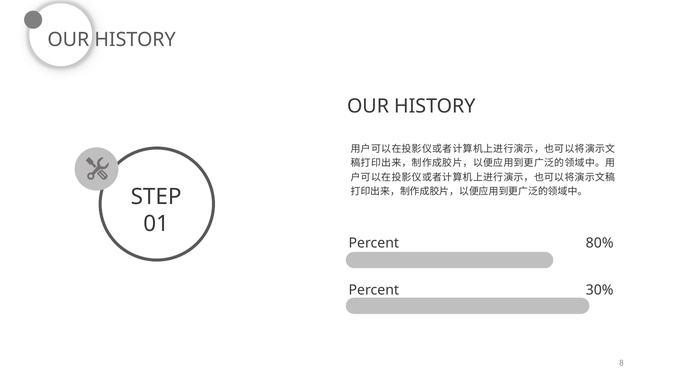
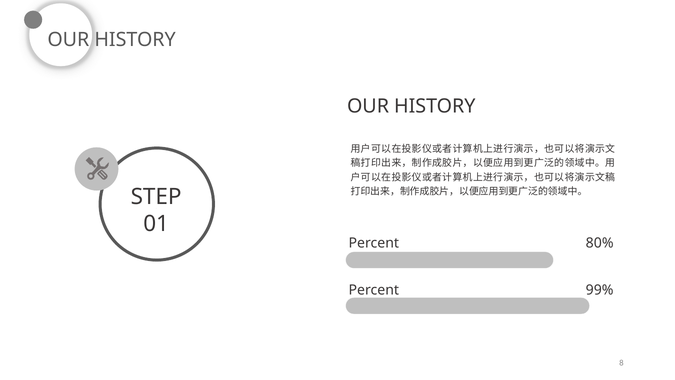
30%: 30% -> 99%
